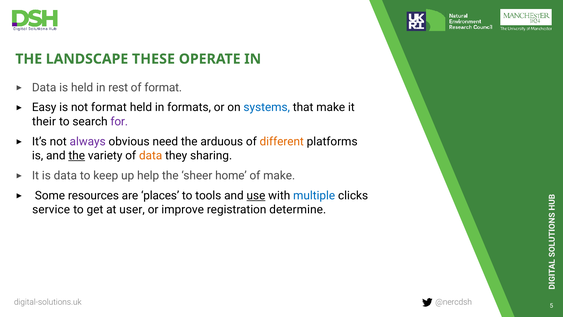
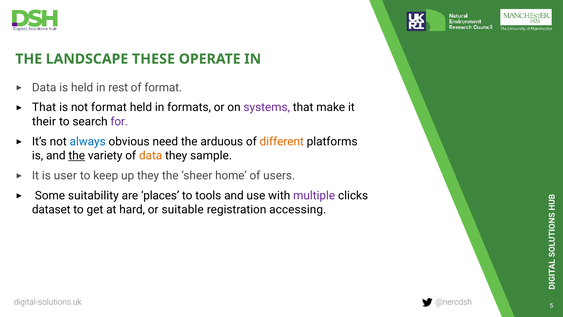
Easy at (44, 107): Easy -> That
systems colour: blue -> purple
always colour: purple -> blue
sharing: sharing -> sample
is data: data -> user
up help: help -> they
of make: make -> users
resources: resources -> suitability
use underline: present -> none
multiple colour: blue -> purple
service: service -> dataset
user: user -> hard
improve: improve -> suitable
determine: determine -> accessing
